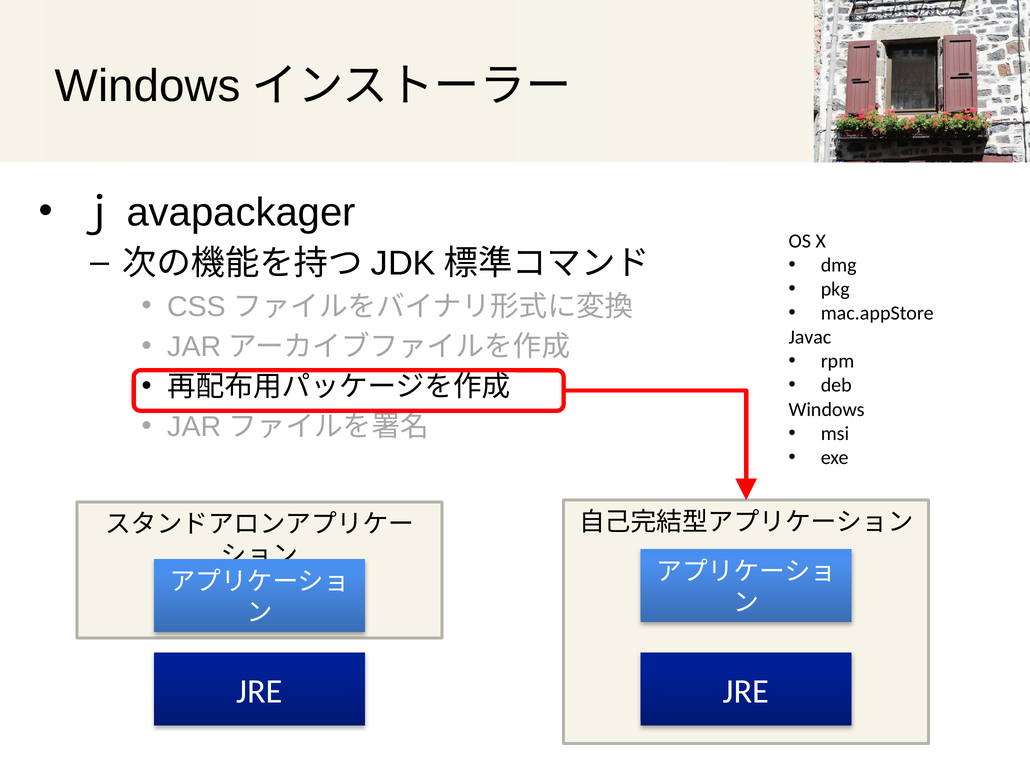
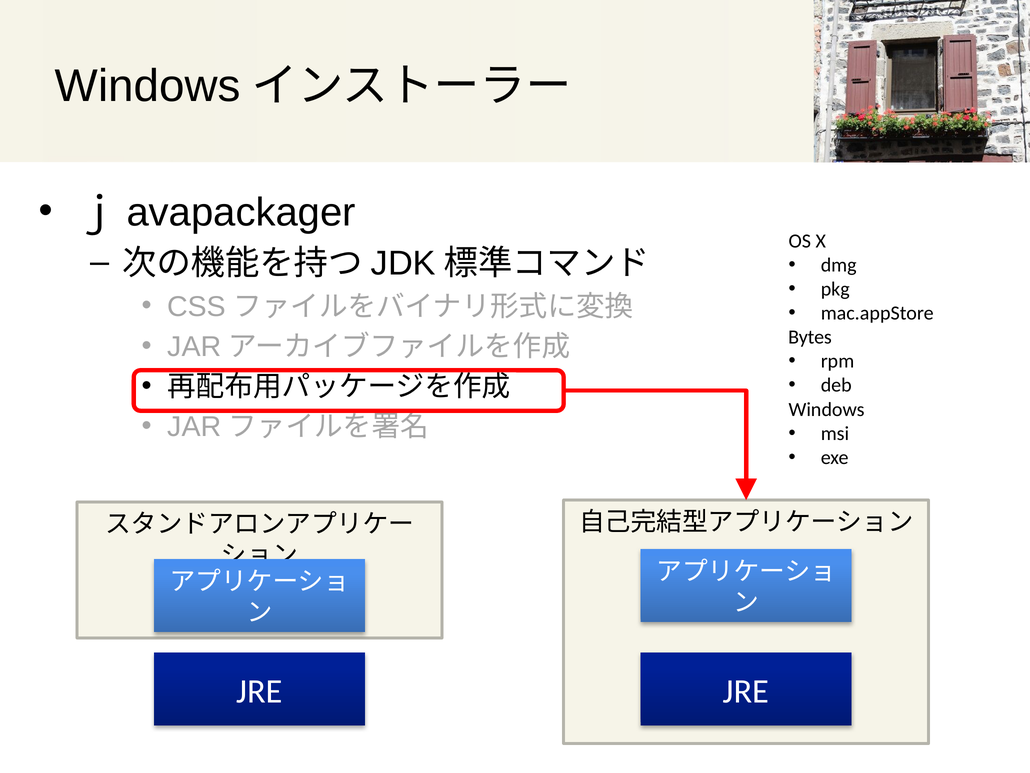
Javac: Javac -> Bytes
